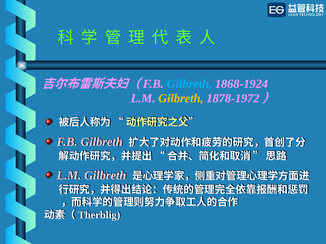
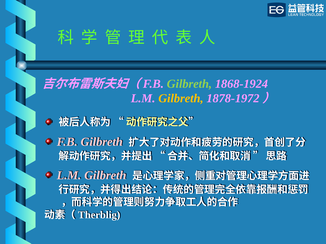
Gilbreth at (189, 84) colour: light blue -> light green
